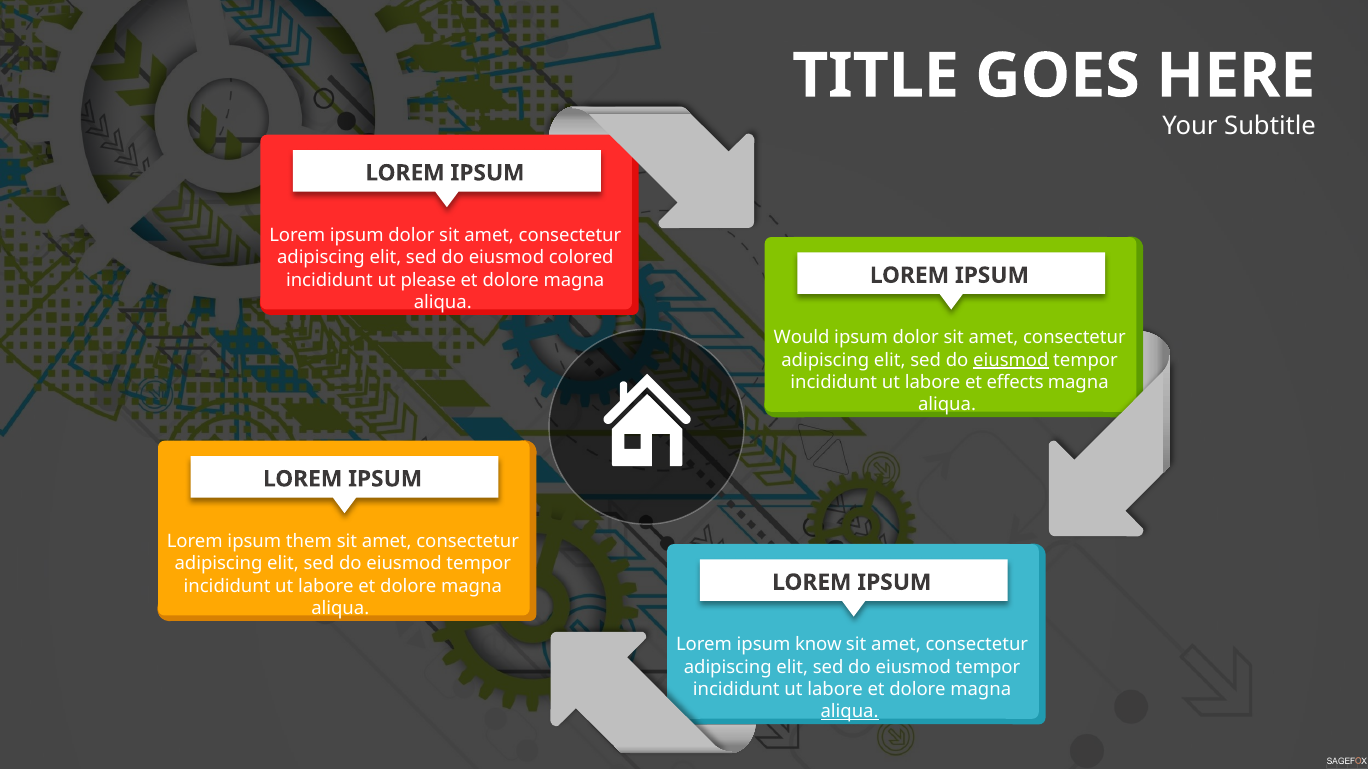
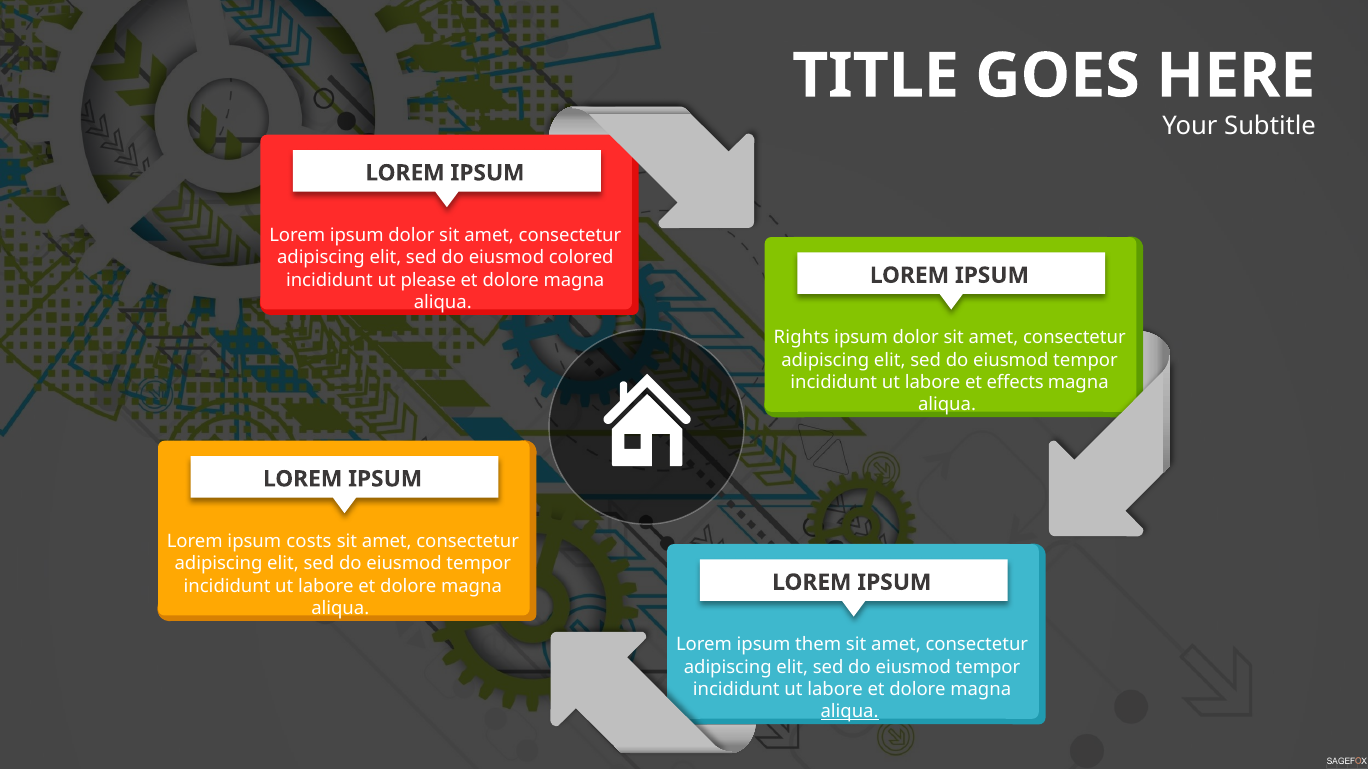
Would: Would -> Rights
eiusmod at (1011, 360) underline: present -> none
them: them -> costs
know: know -> them
